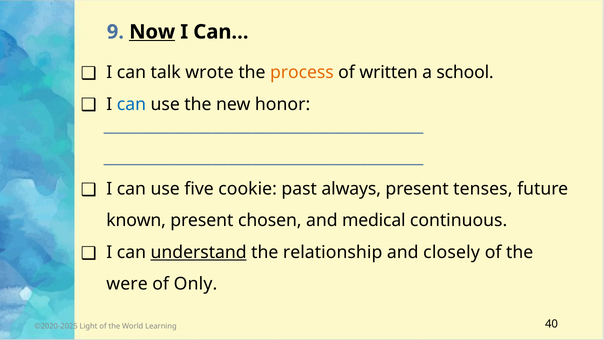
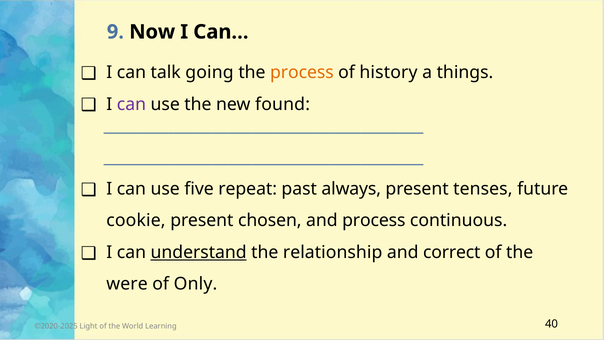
Now underline: present -> none
wrote: wrote -> going
written: written -> history
school: school -> things
can at (131, 104) colour: blue -> purple
honor: honor -> found
cookie: cookie -> repeat
known: known -> cookie
and medical: medical -> process
closely: closely -> correct
